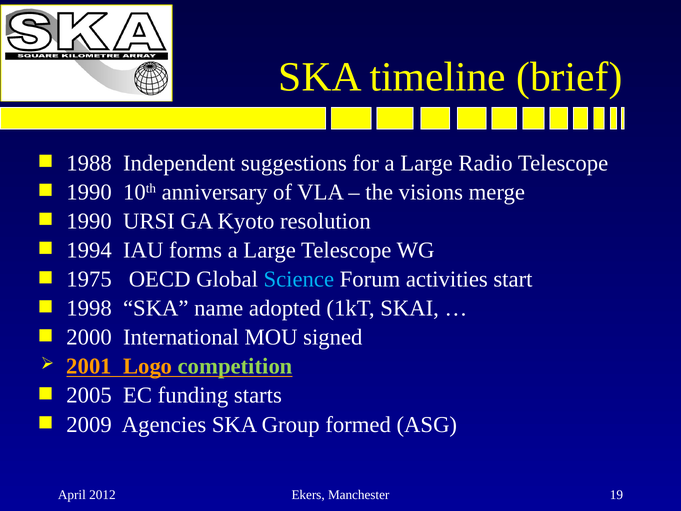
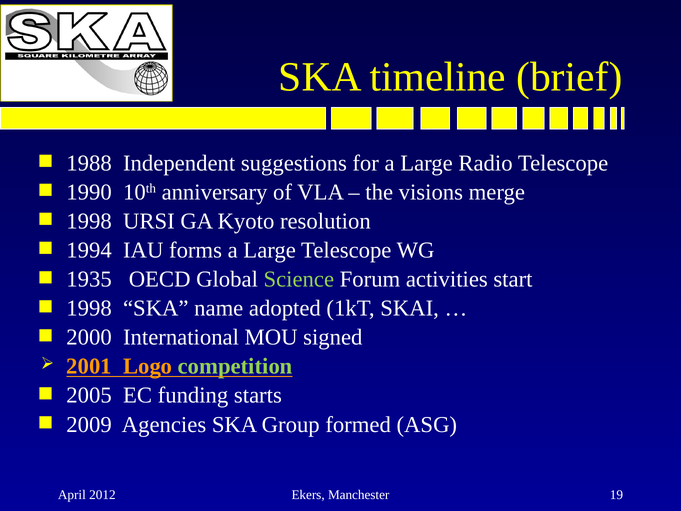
1990 at (89, 221): 1990 -> 1998
1975: 1975 -> 1935
Science colour: light blue -> light green
